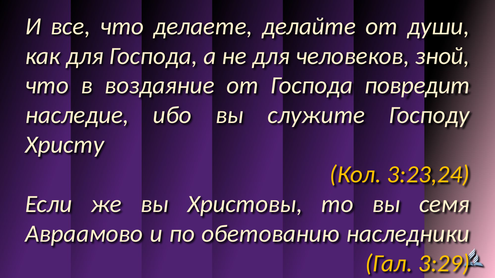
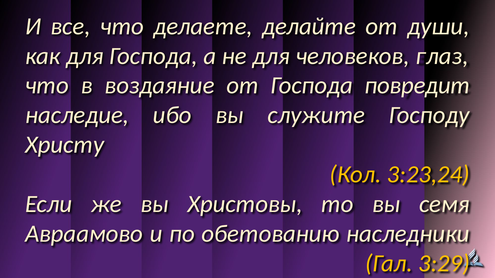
зной: зной -> глаз
